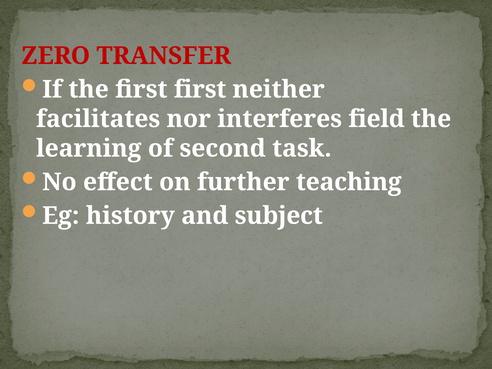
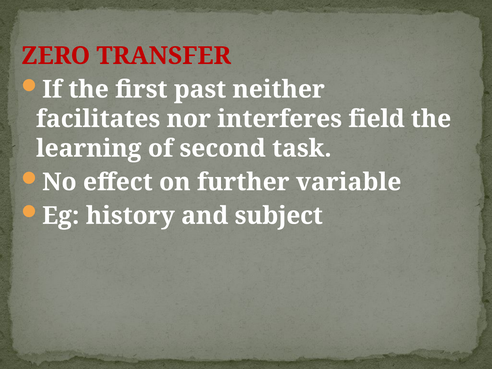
first first: first -> past
teaching: teaching -> variable
